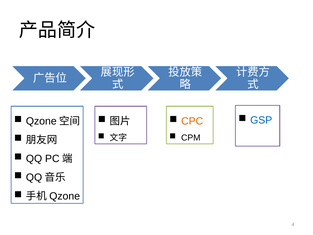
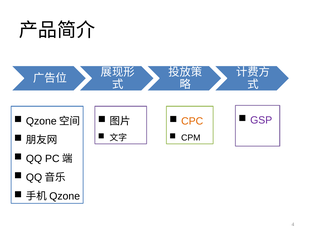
GSP colour: blue -> purple
